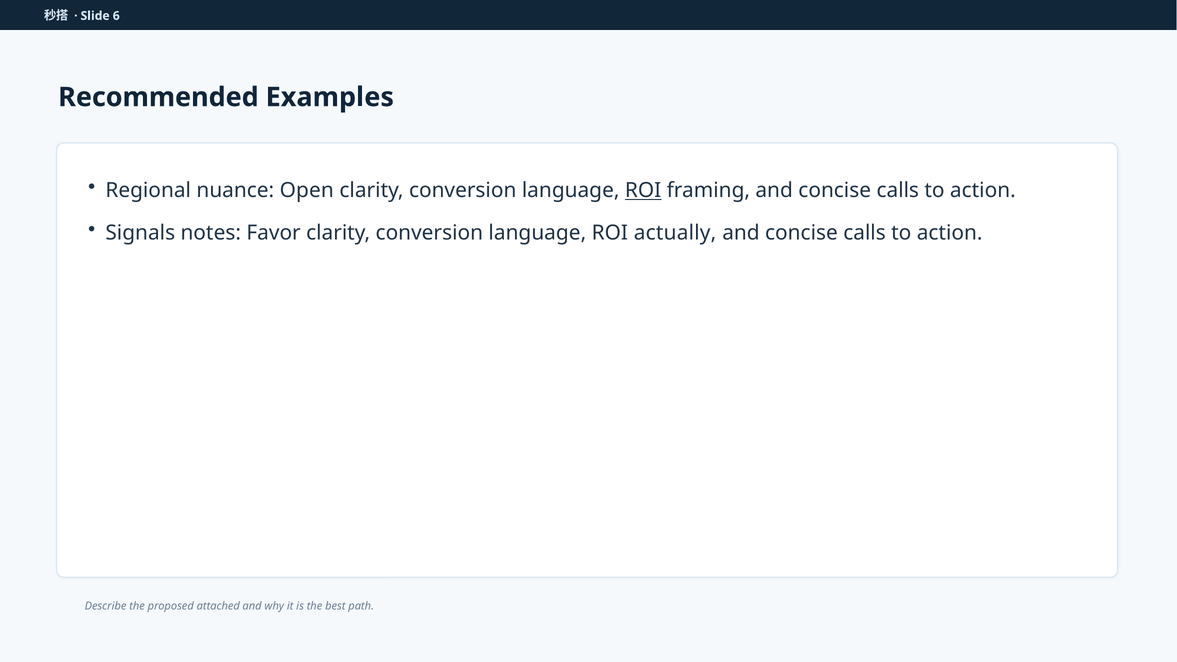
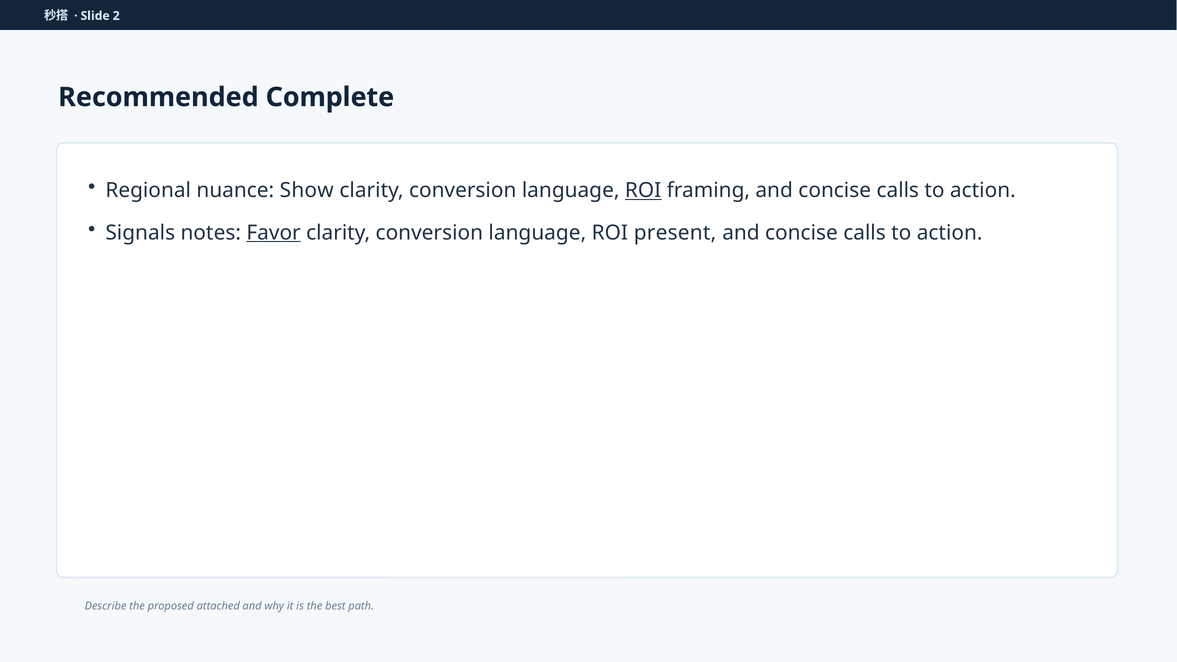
6: 6 -> 2
Examples: Examples -> Complete
Open: Open -> Show
Favor underline: none -> present
actually: actually -> present
